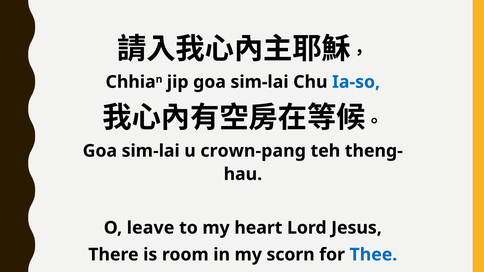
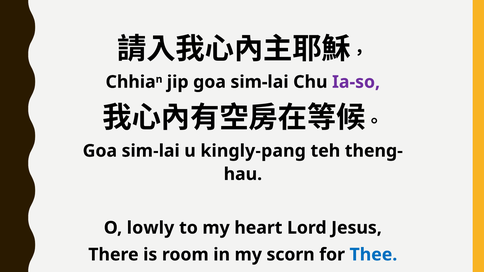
Ia-so colour: blue -> purple
crown-pang: crown-pang -> kingly-pang
leave: leave -> lowly
